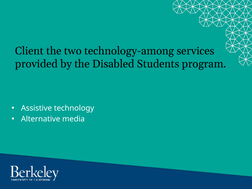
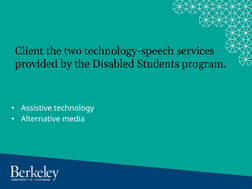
technology-among: technology-among -> technology-speech
